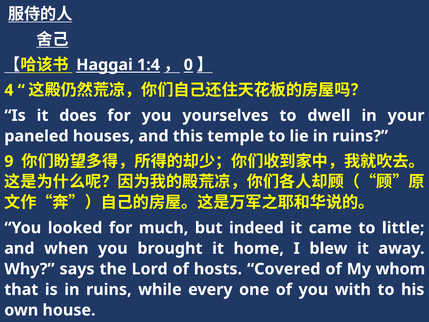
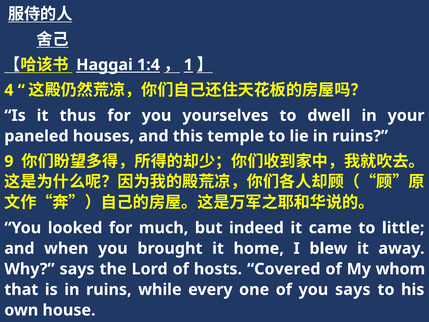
0: 0 -> 1
does: does -> thus
you with: with -> says
